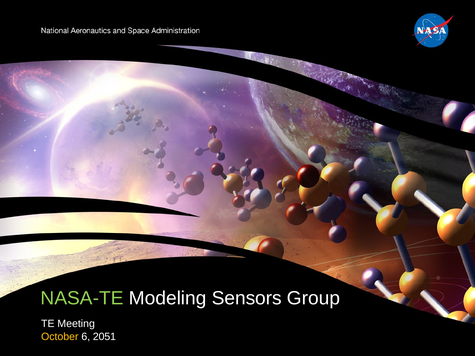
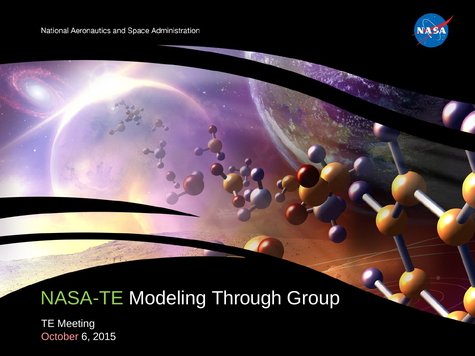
Sensors: Sensors -> Through
October colour: yellow -> pink
2051: 2051 -> 2015
